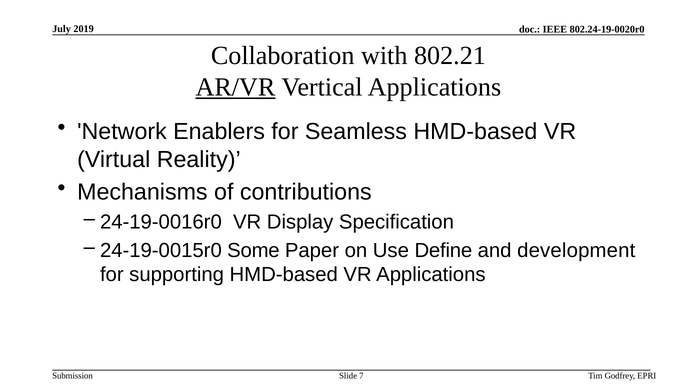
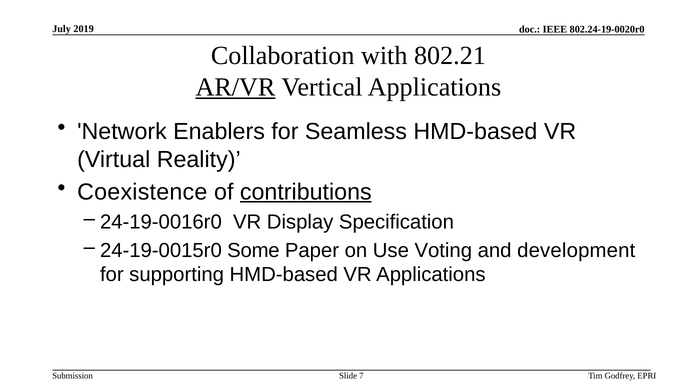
Mechanisms: Mechanisms -> Coexistence
contributions underline: none -> present
Define: Define -> Voting
